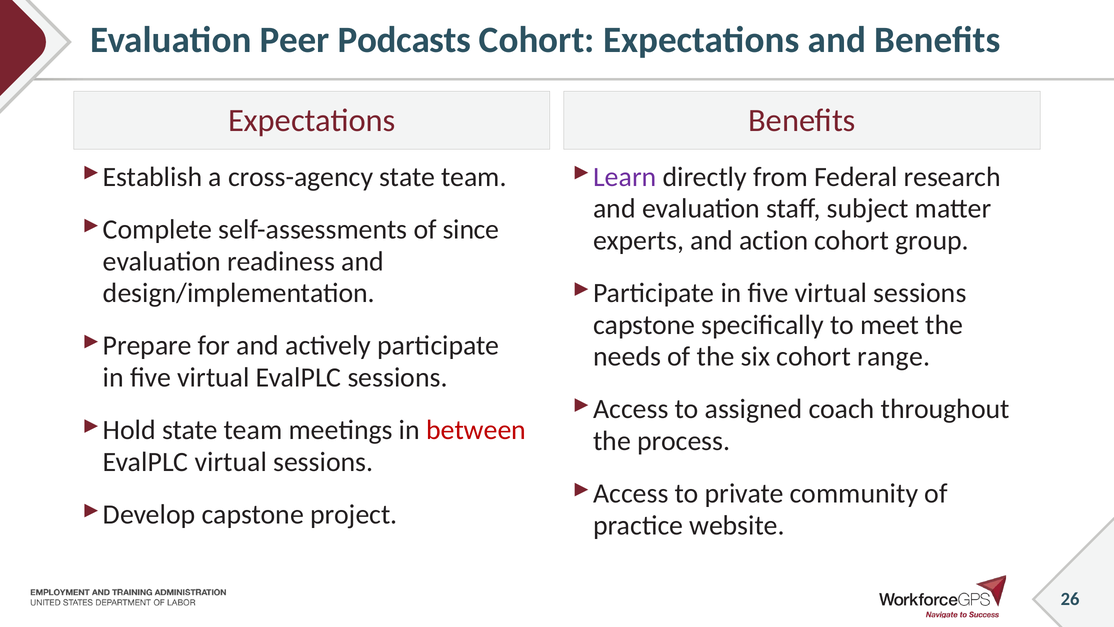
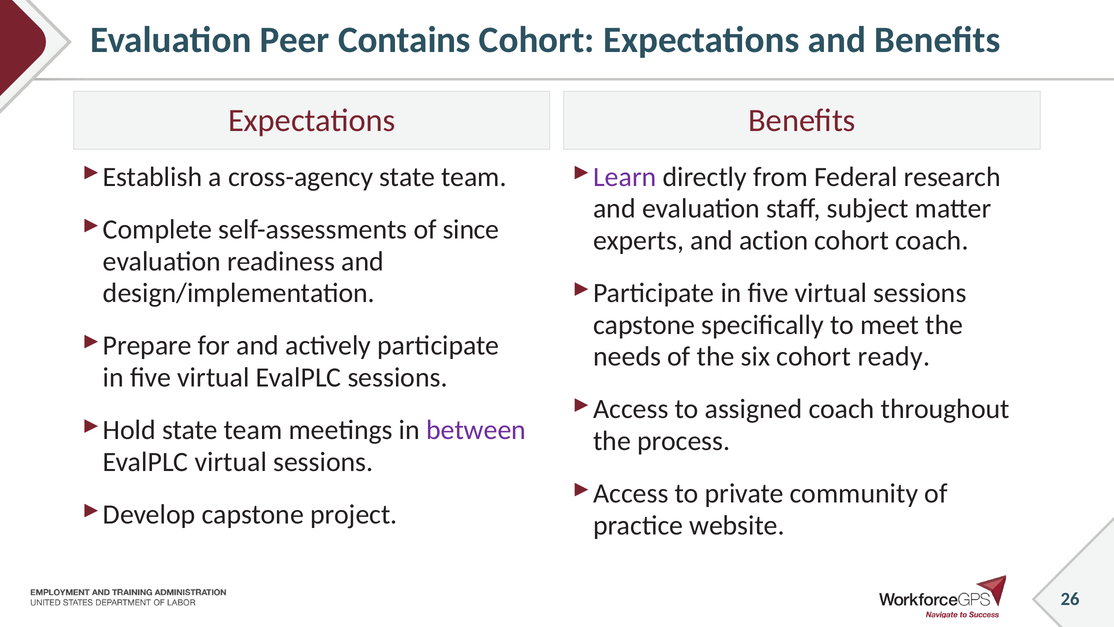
Podcasts: Podcasts -> Contains
cohort group: group -> coach
range: range -> ready
between colour: red -> purple
